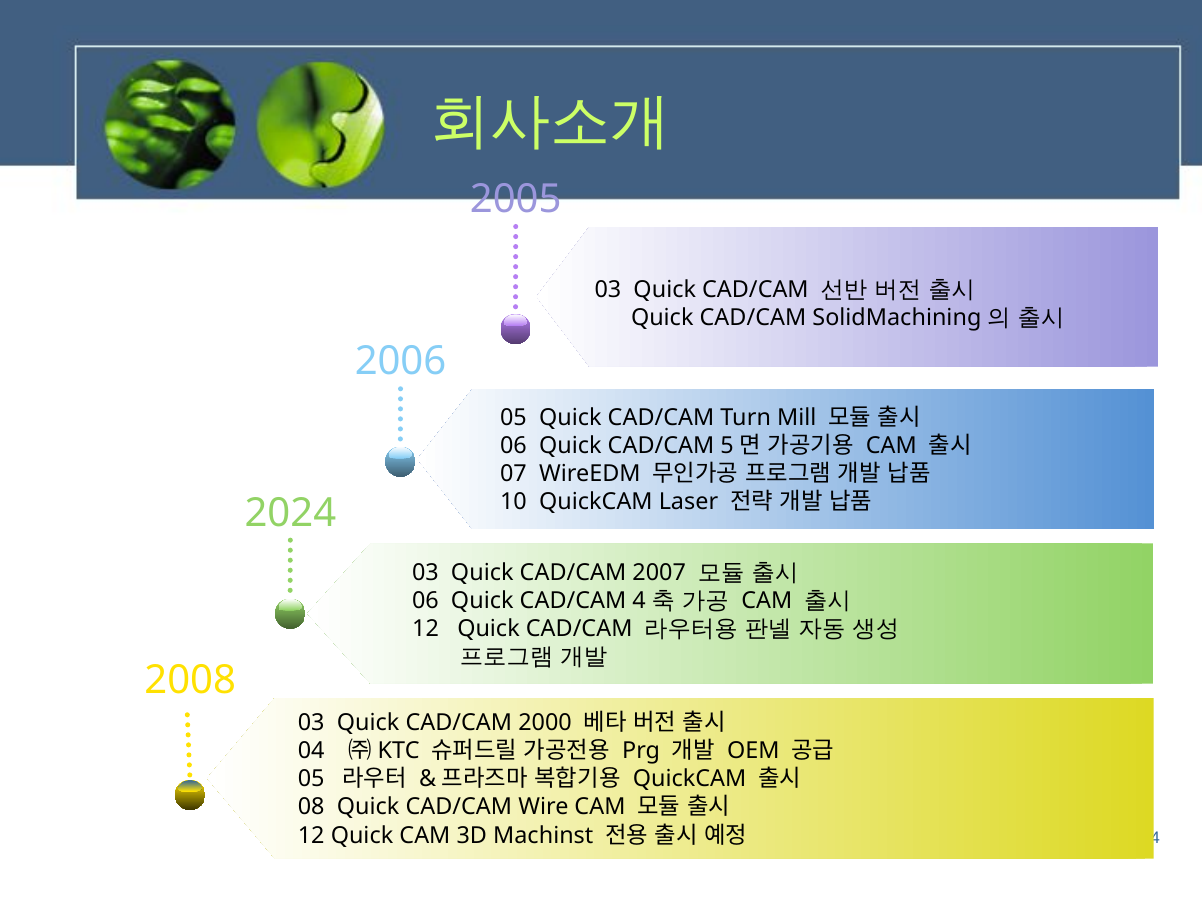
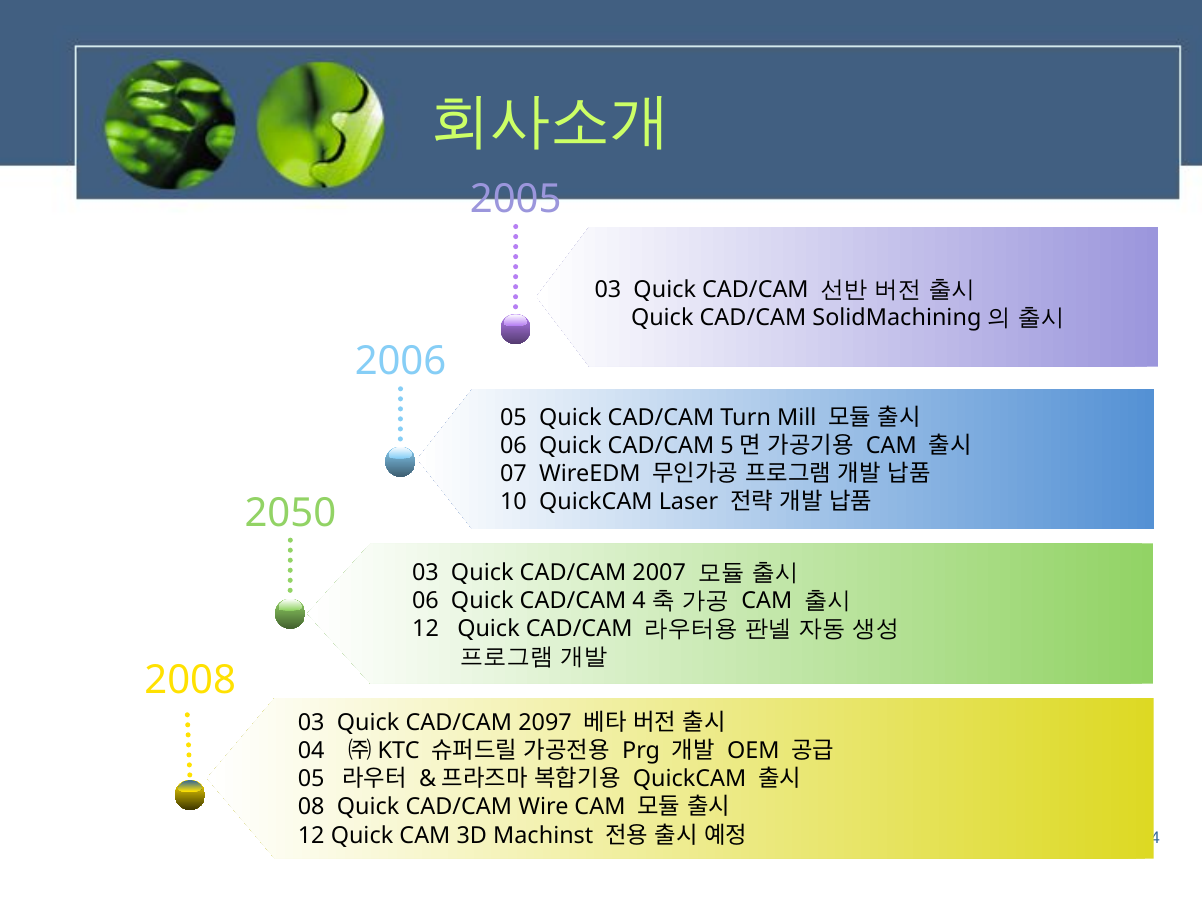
2024: 2024 -> 2050
2000: 2000 -> 2097
